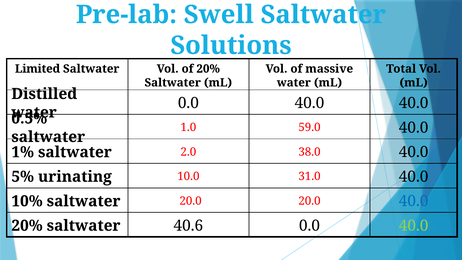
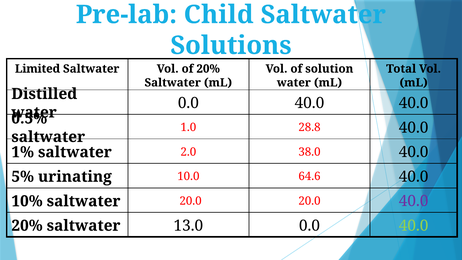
Swell: Swell -> Child
massive: massive -> solution
59.0: 59.0 -> 28.8
31.0: 31.0 -> 64.6
40.0 at (414, 201) colour: blue -> purple
40.6: 40.6 -> 13.0
